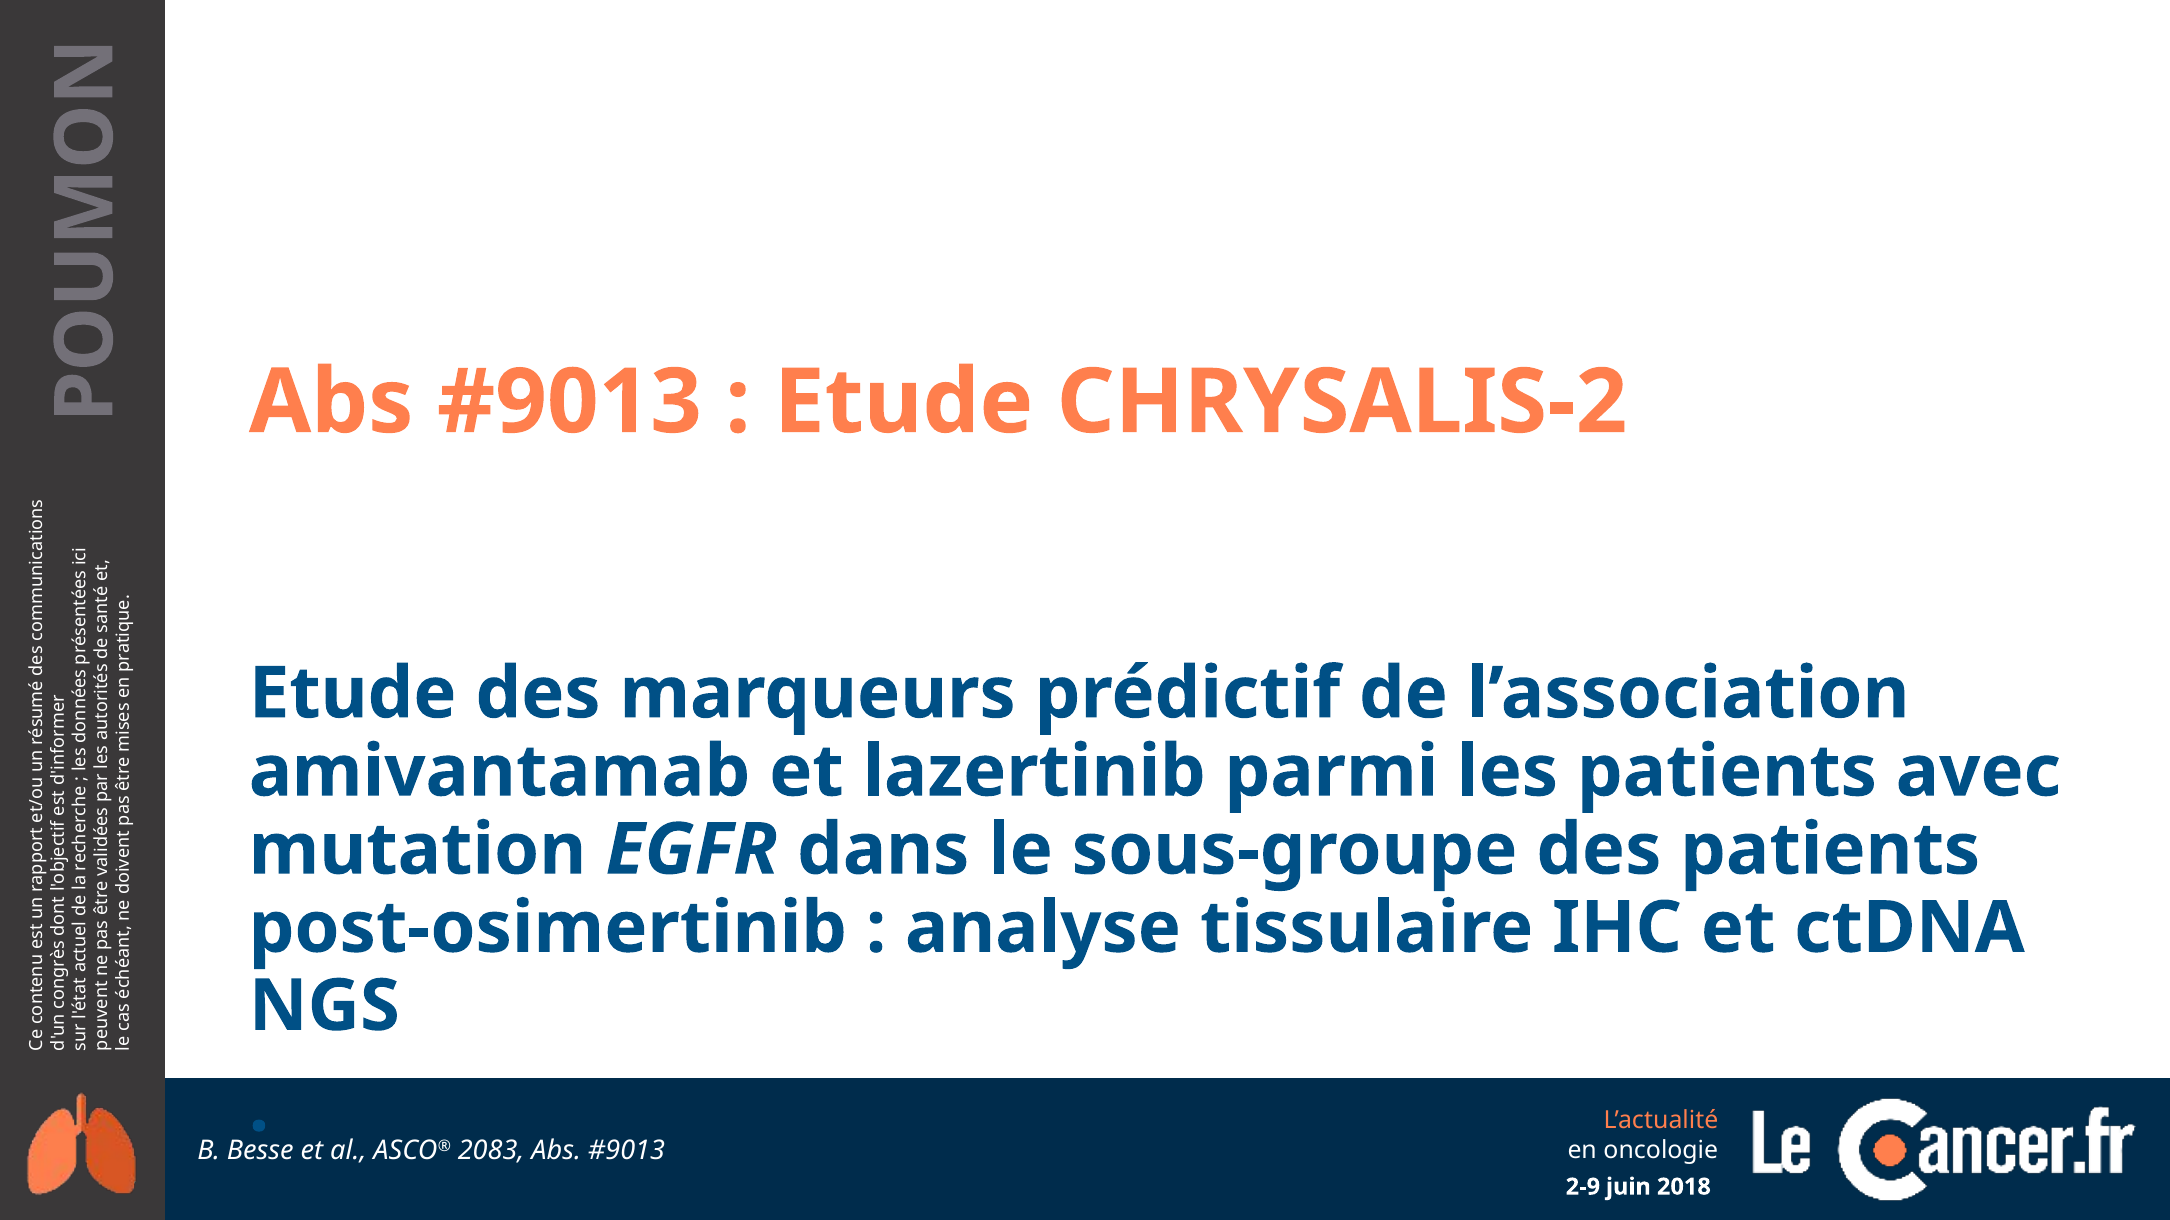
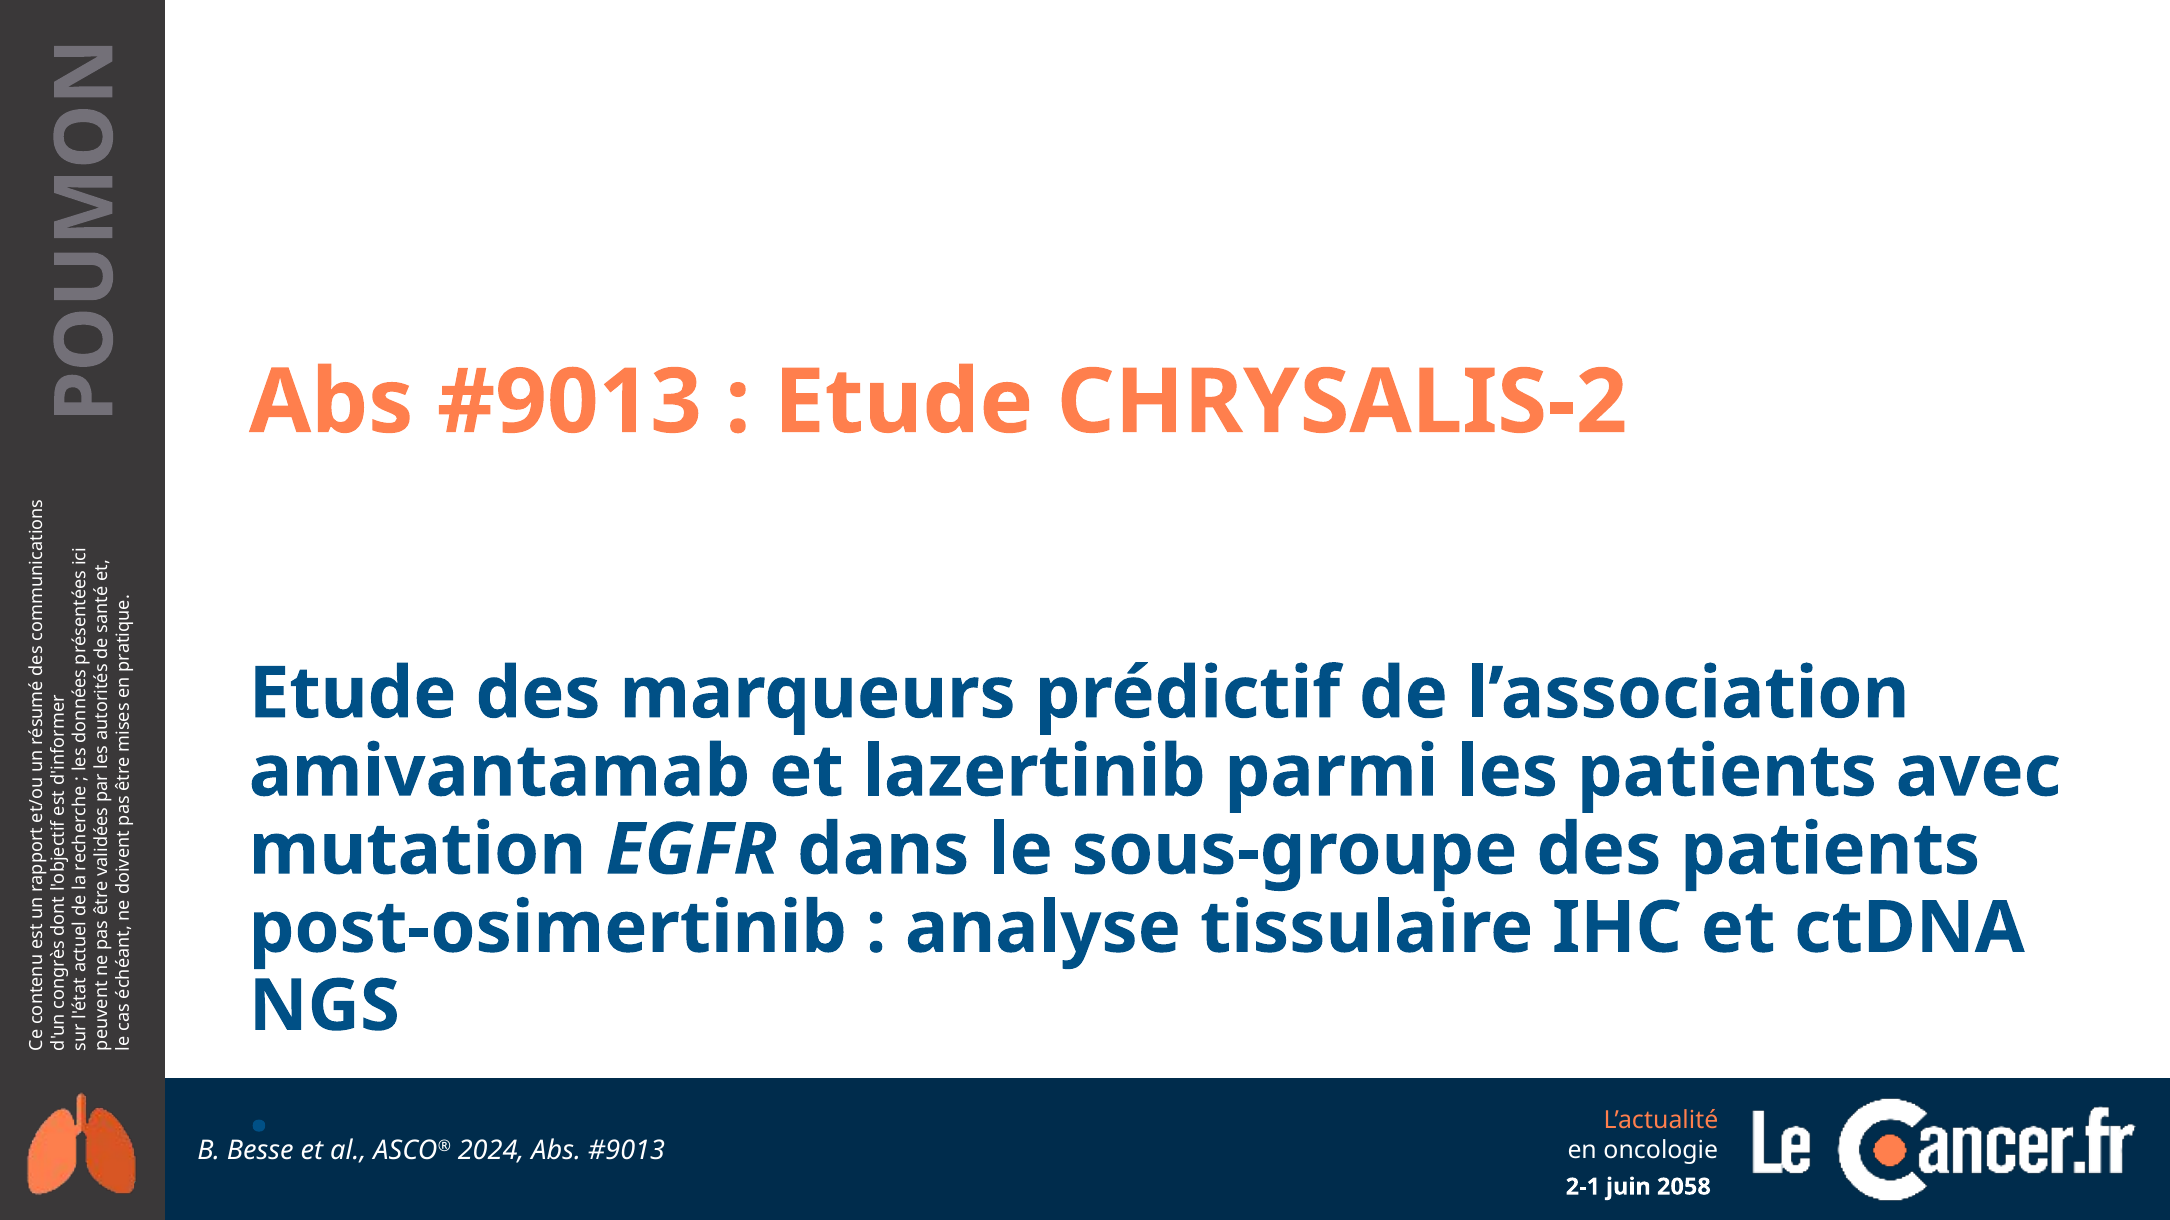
2083: 2083 -> 2024
2-9: 2-9 -> 2-1
2018: 2018 -> 2058
